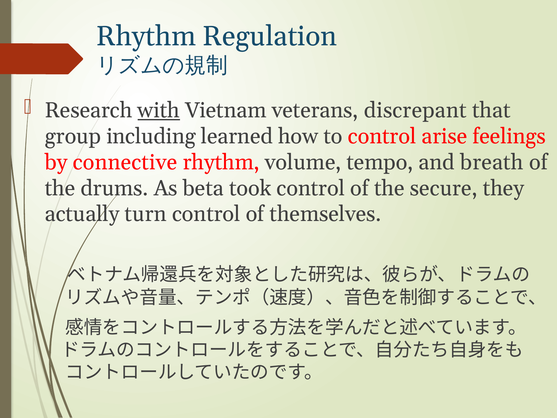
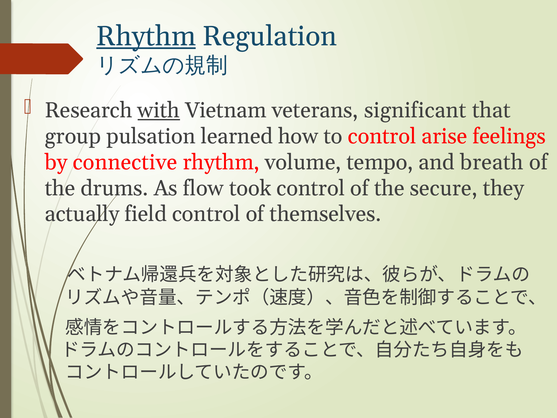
Rhythm at (146, 36) underline: none -> present
discrepant: discrepant -> significant
including: including -> pulsation
beta: beta -> flow
turn: turn -> field
